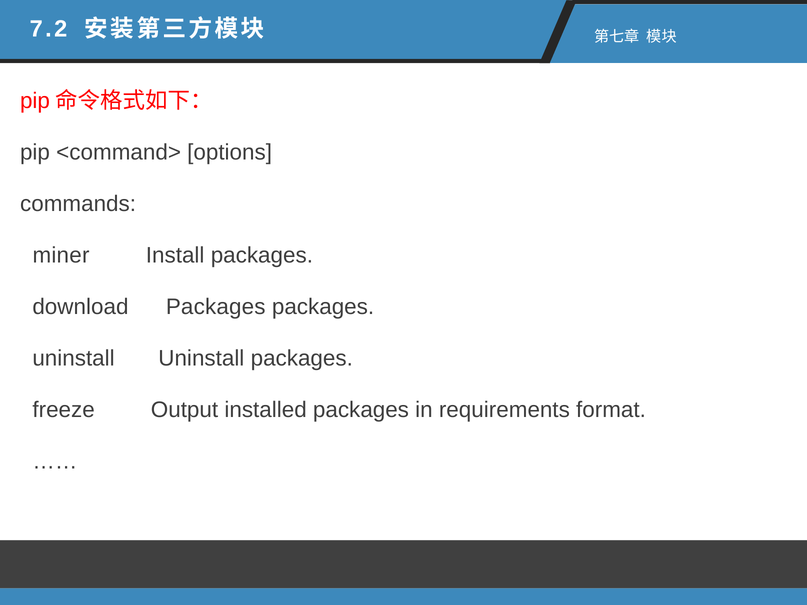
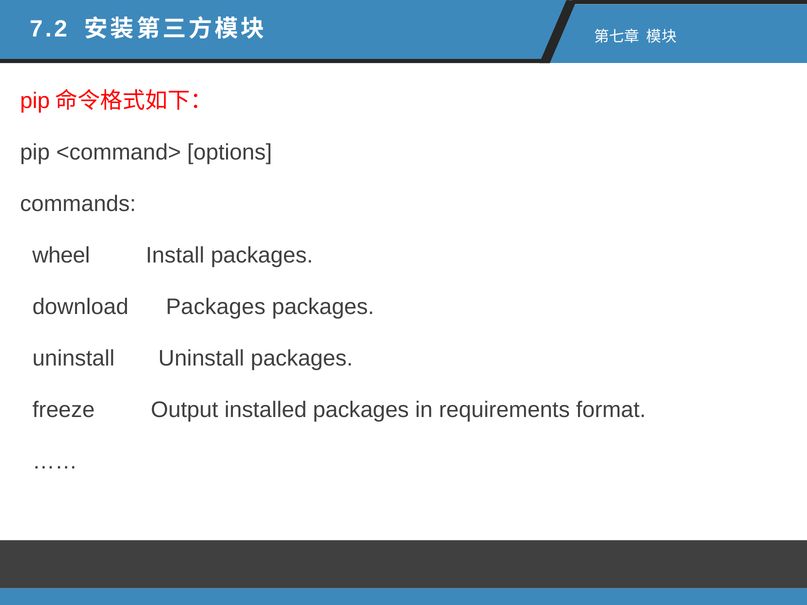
miner: miner -> wheel
